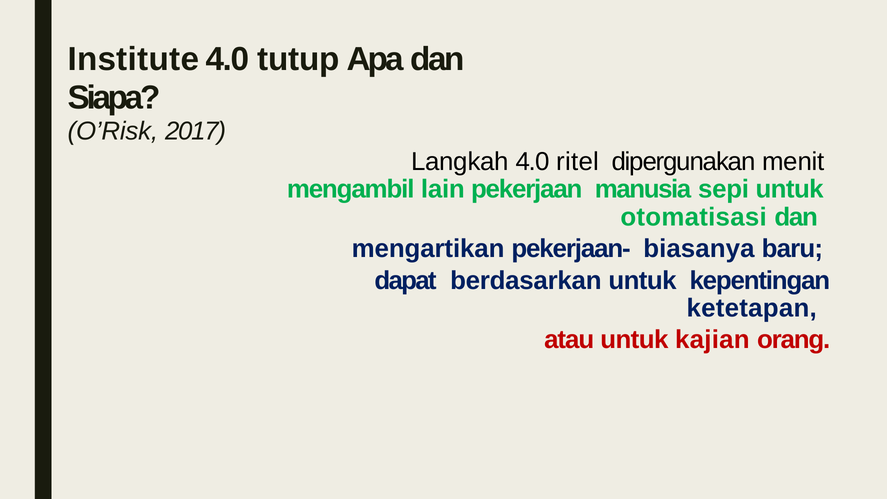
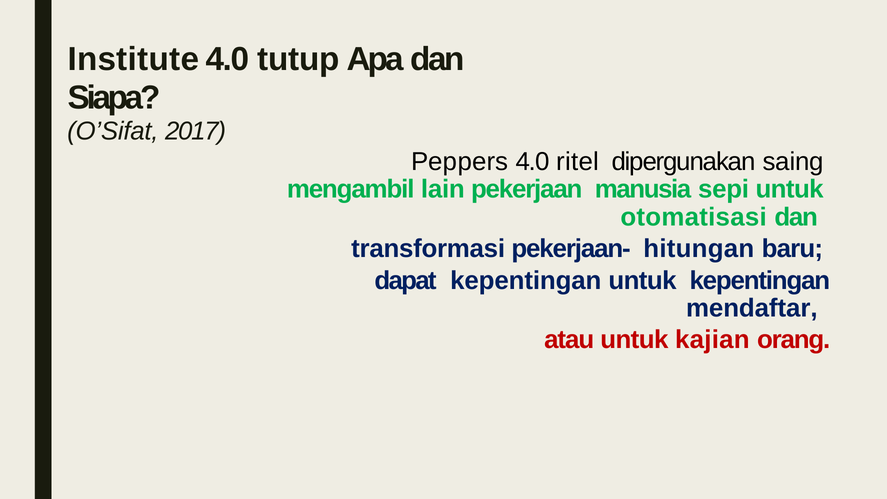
O’Risk: O’Risk -> O’Sifat
Langkah: Langkah -> Peppers
menit: menit -> saing
mengartikan: mengartikan -> transformasi
biasanya: biasanya -> hitungan
dapat berdasarkan: berdasarkan -> kepentingan
ketetapan: ketetapan -> mendaftar
